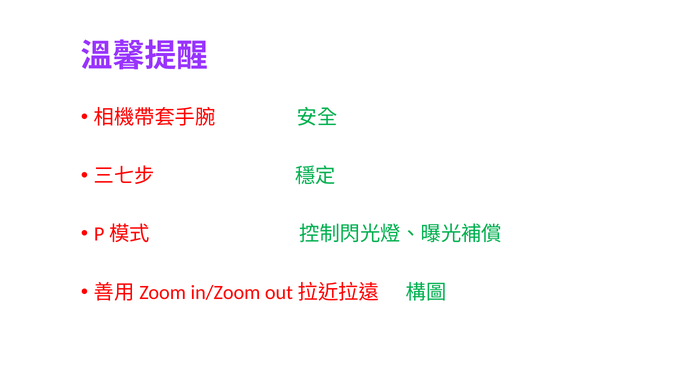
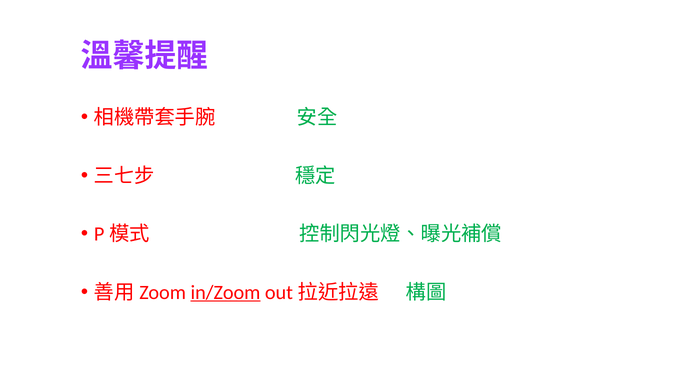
in/Zoom underline: none -> present
